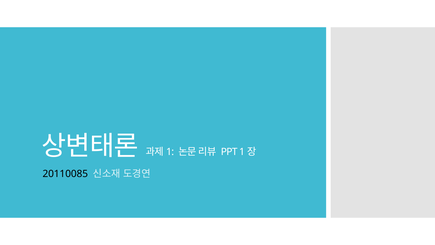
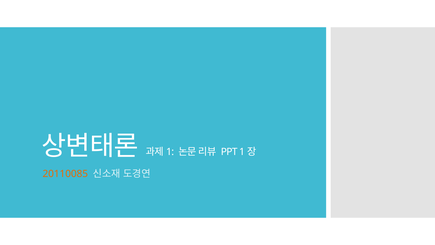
20110085 colour: black -> orange
